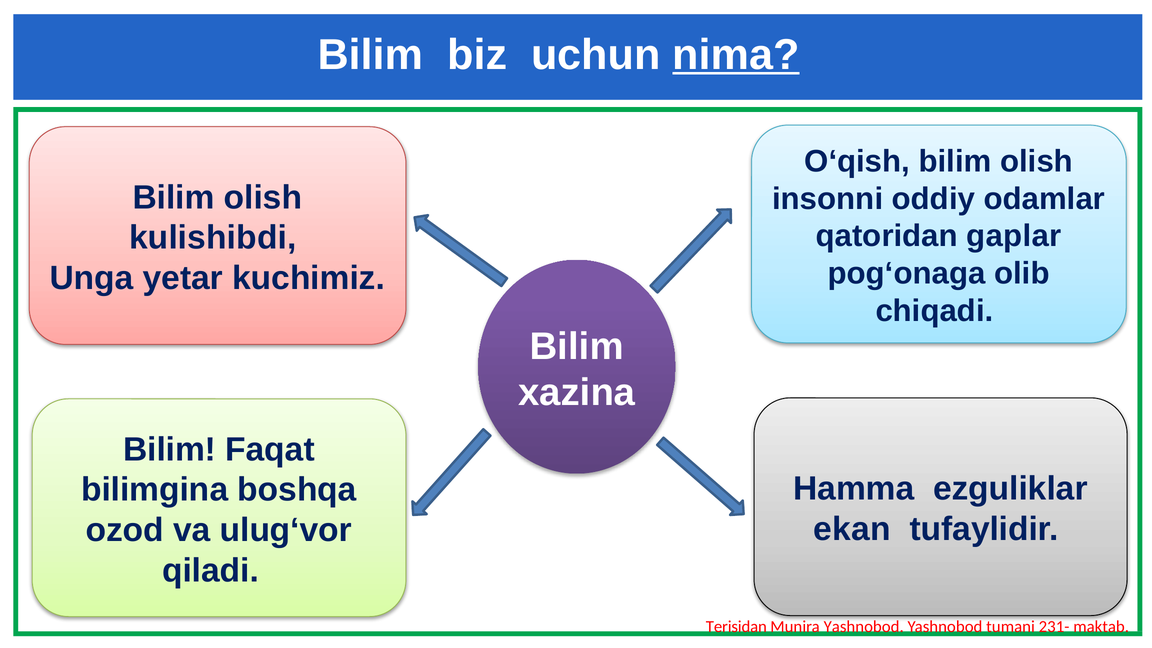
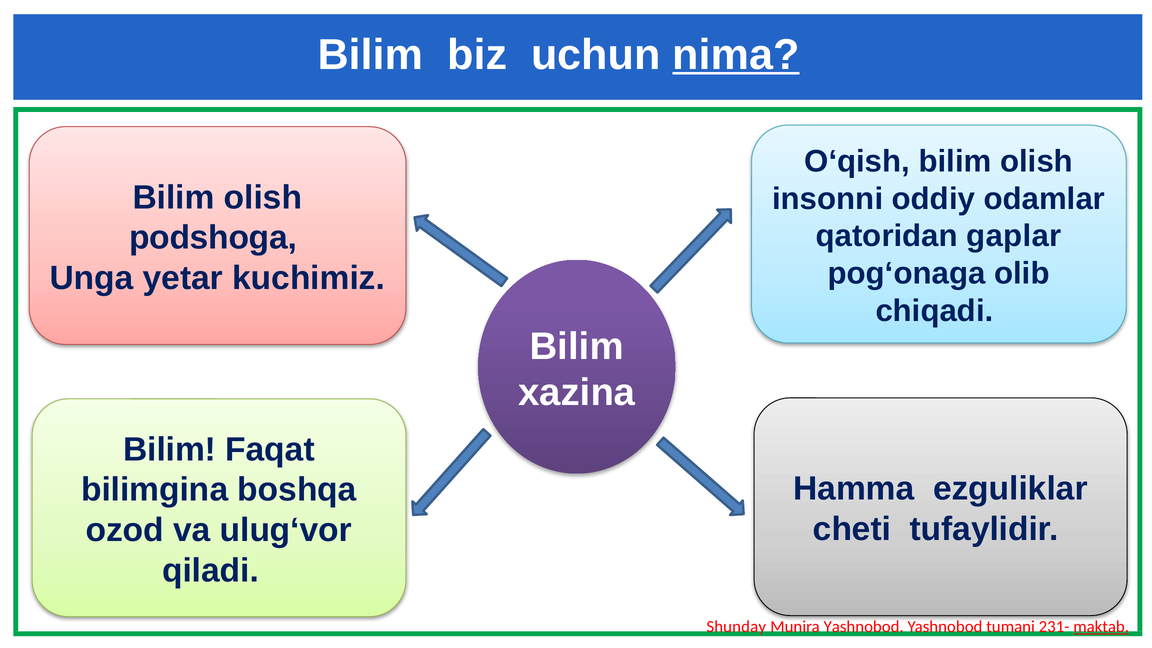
kulishibdi: kulishibdi -> podshoga
ekan: ekan -> cheti
Terisidan: Terisidan -> Shunday
maktab underline: none -> present
